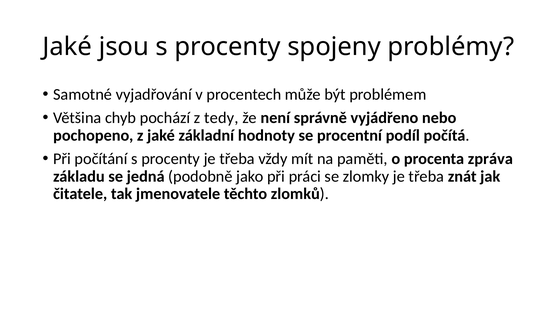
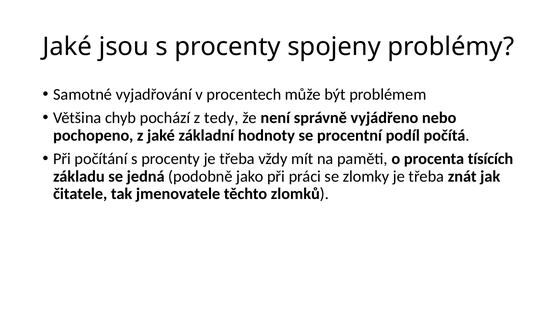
zpráva: zpráva -> tísících
